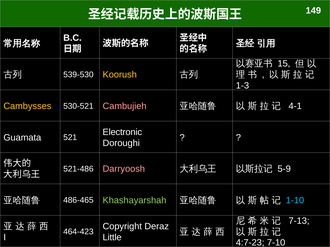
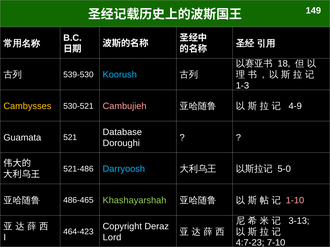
15: 15 -> 18
Koorush colour: yellow -> light blue
4-1: 4-1 -> 4-9
Electronic: Electronic -> Database
Darryoosh colour: pink -> light blue
5-9: 5-9 -> 5-0
1-10 colour: light blue -> pink
7-13: 7-13 -> 3-13
Little: Little -> Lord
